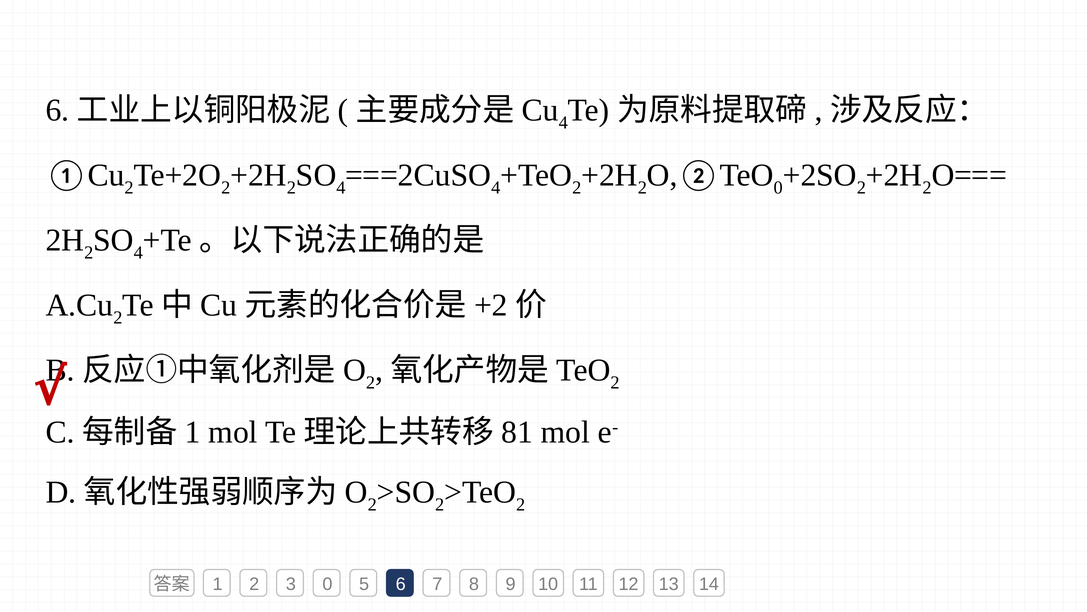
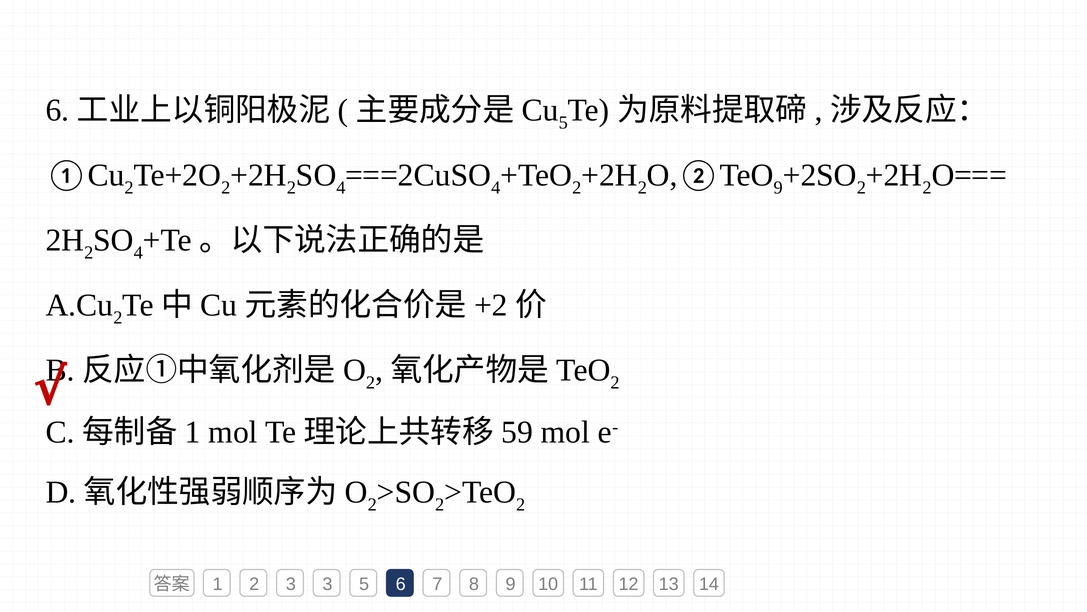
4 at (563, 122): 4 -> 5
0 at (778, 187): 0 -> 9
81: 81 -> 59
3 0: 0 -> 3
